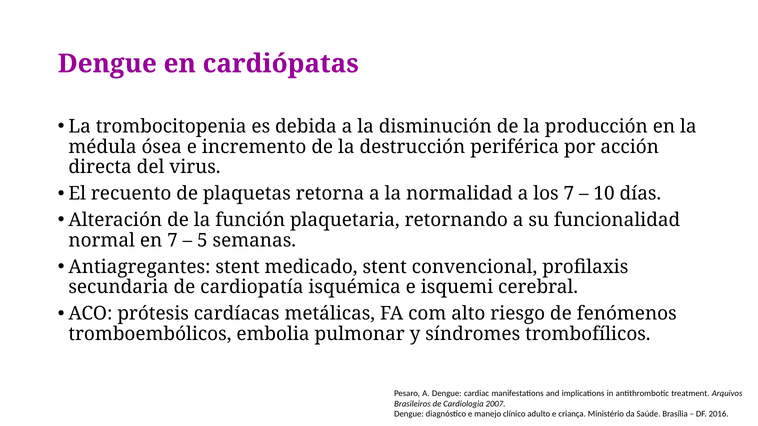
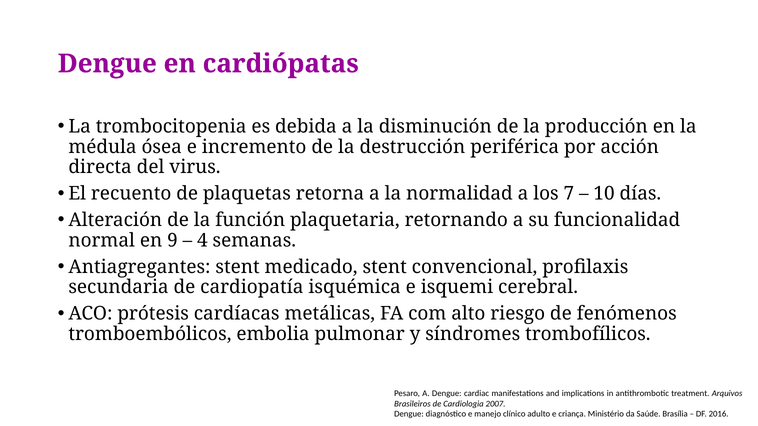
en 7: 7 -> 9
5: 5 -> 4
